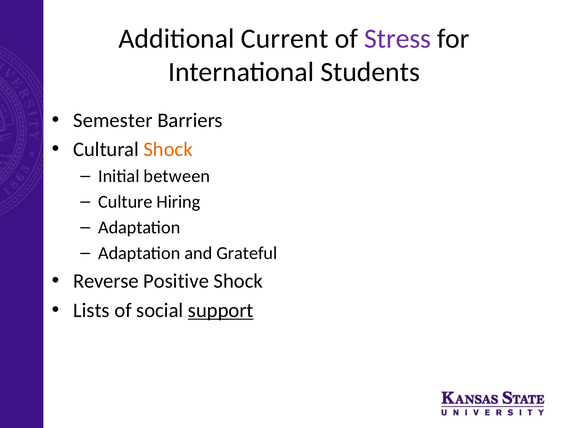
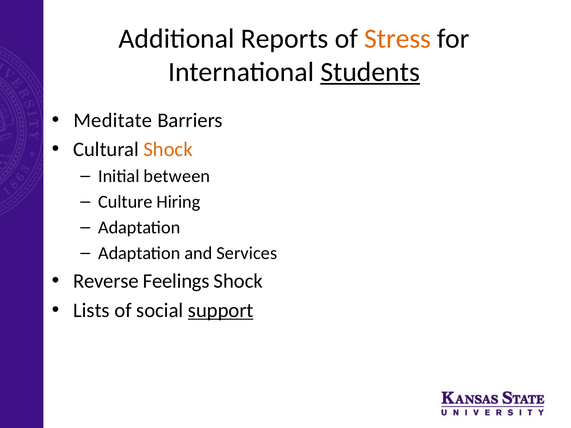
Current: Current -> Reports
Stress colour: purple -> orange
Students underline: none -> present
Semester: Semester -> Meditate
Grateful: Grateful -> Services
Positive: Positive -> Feelings
